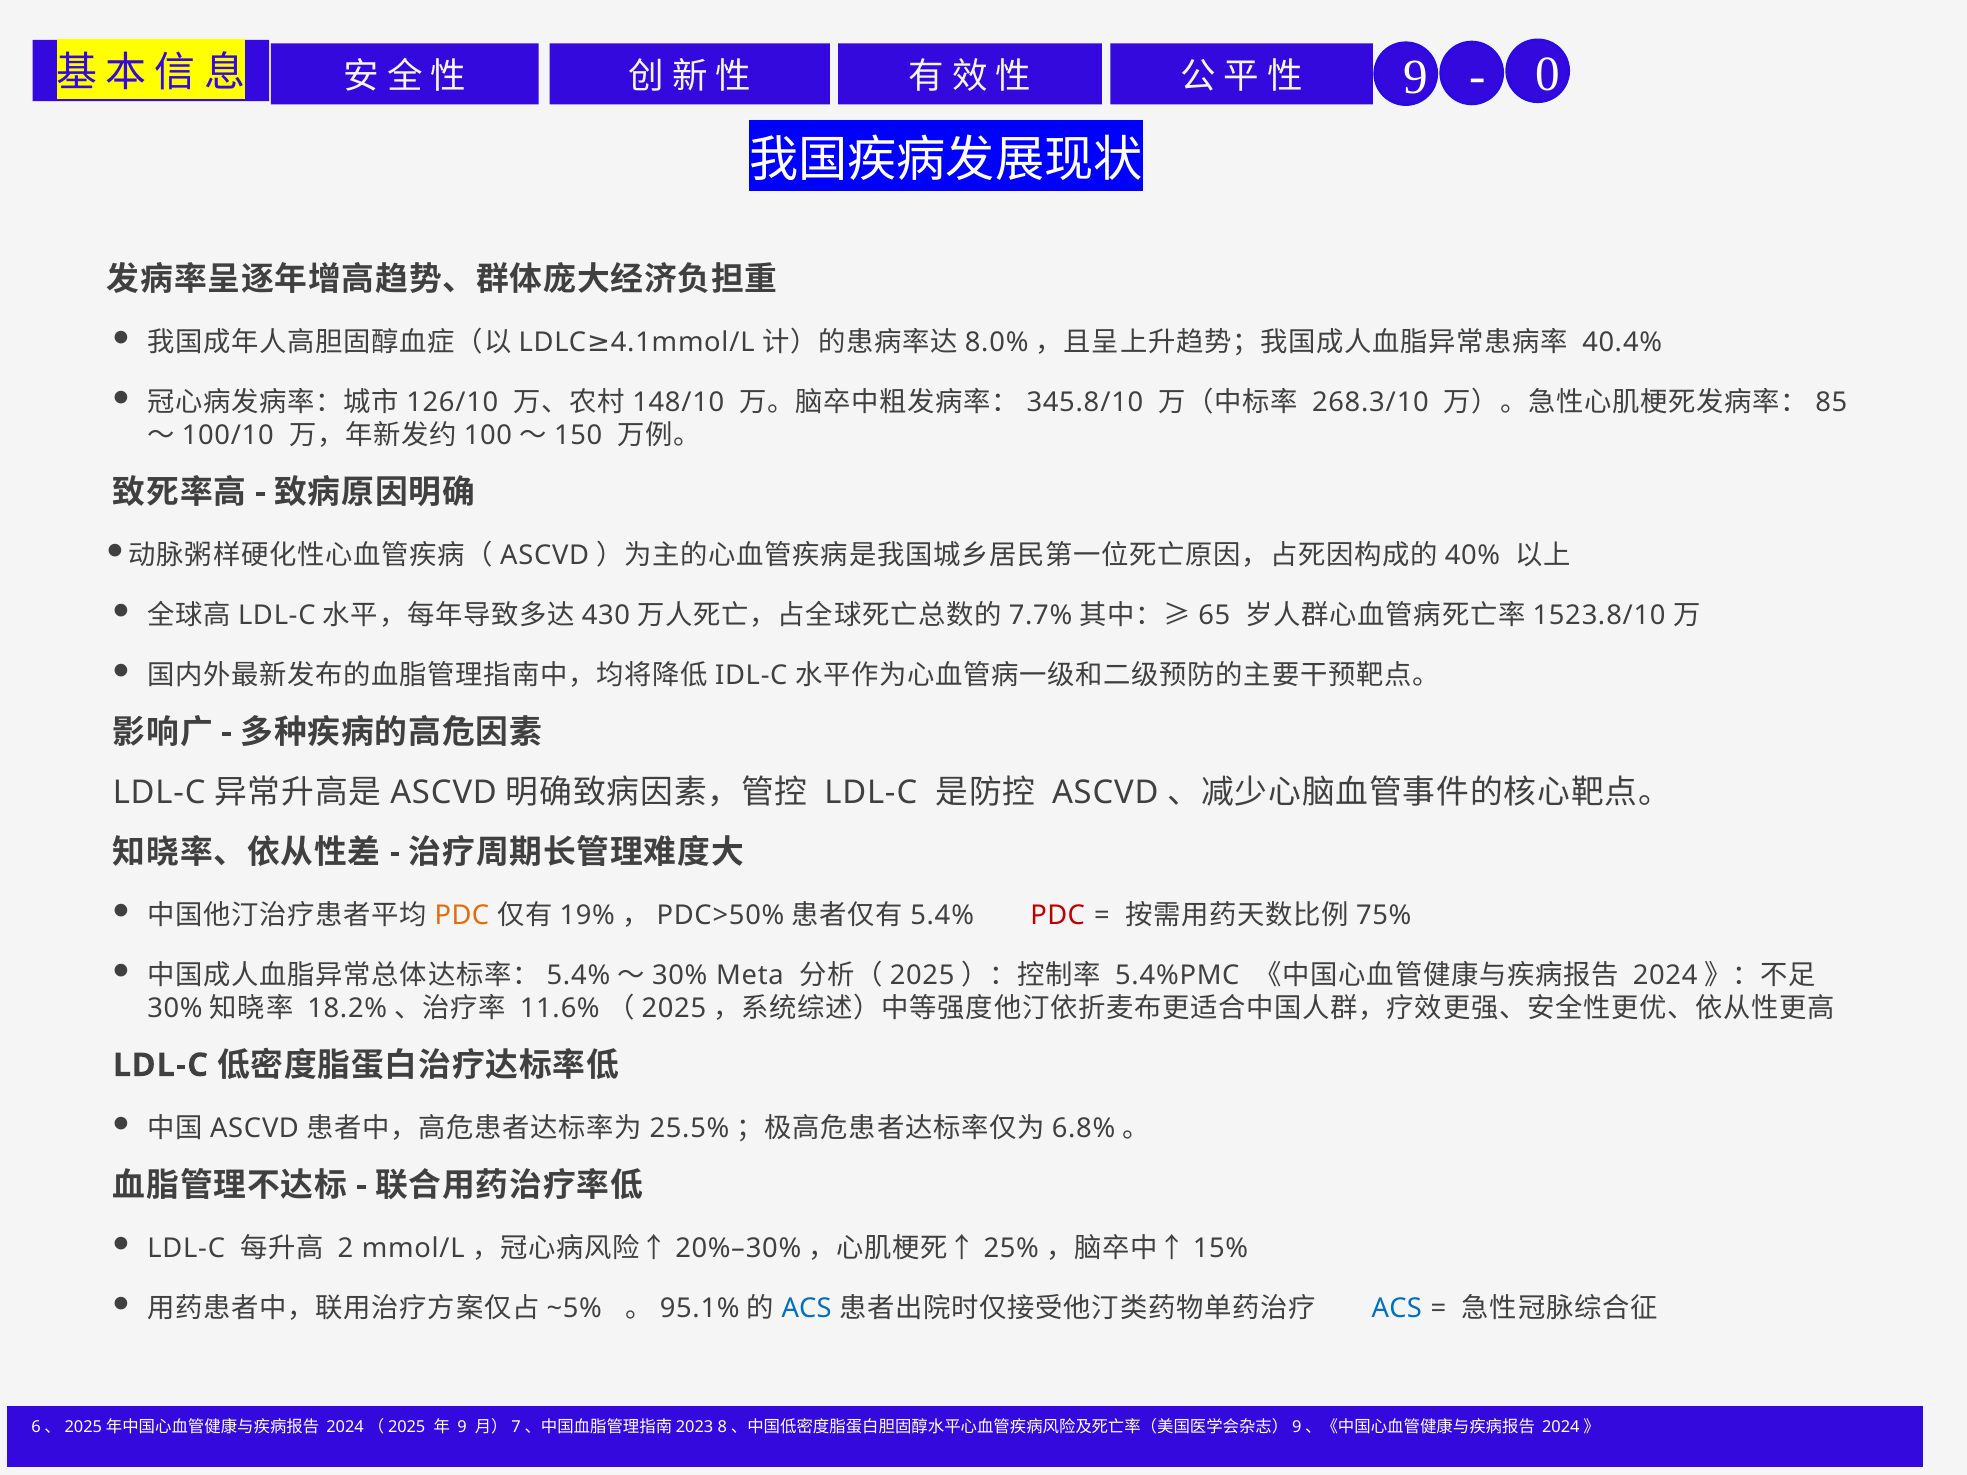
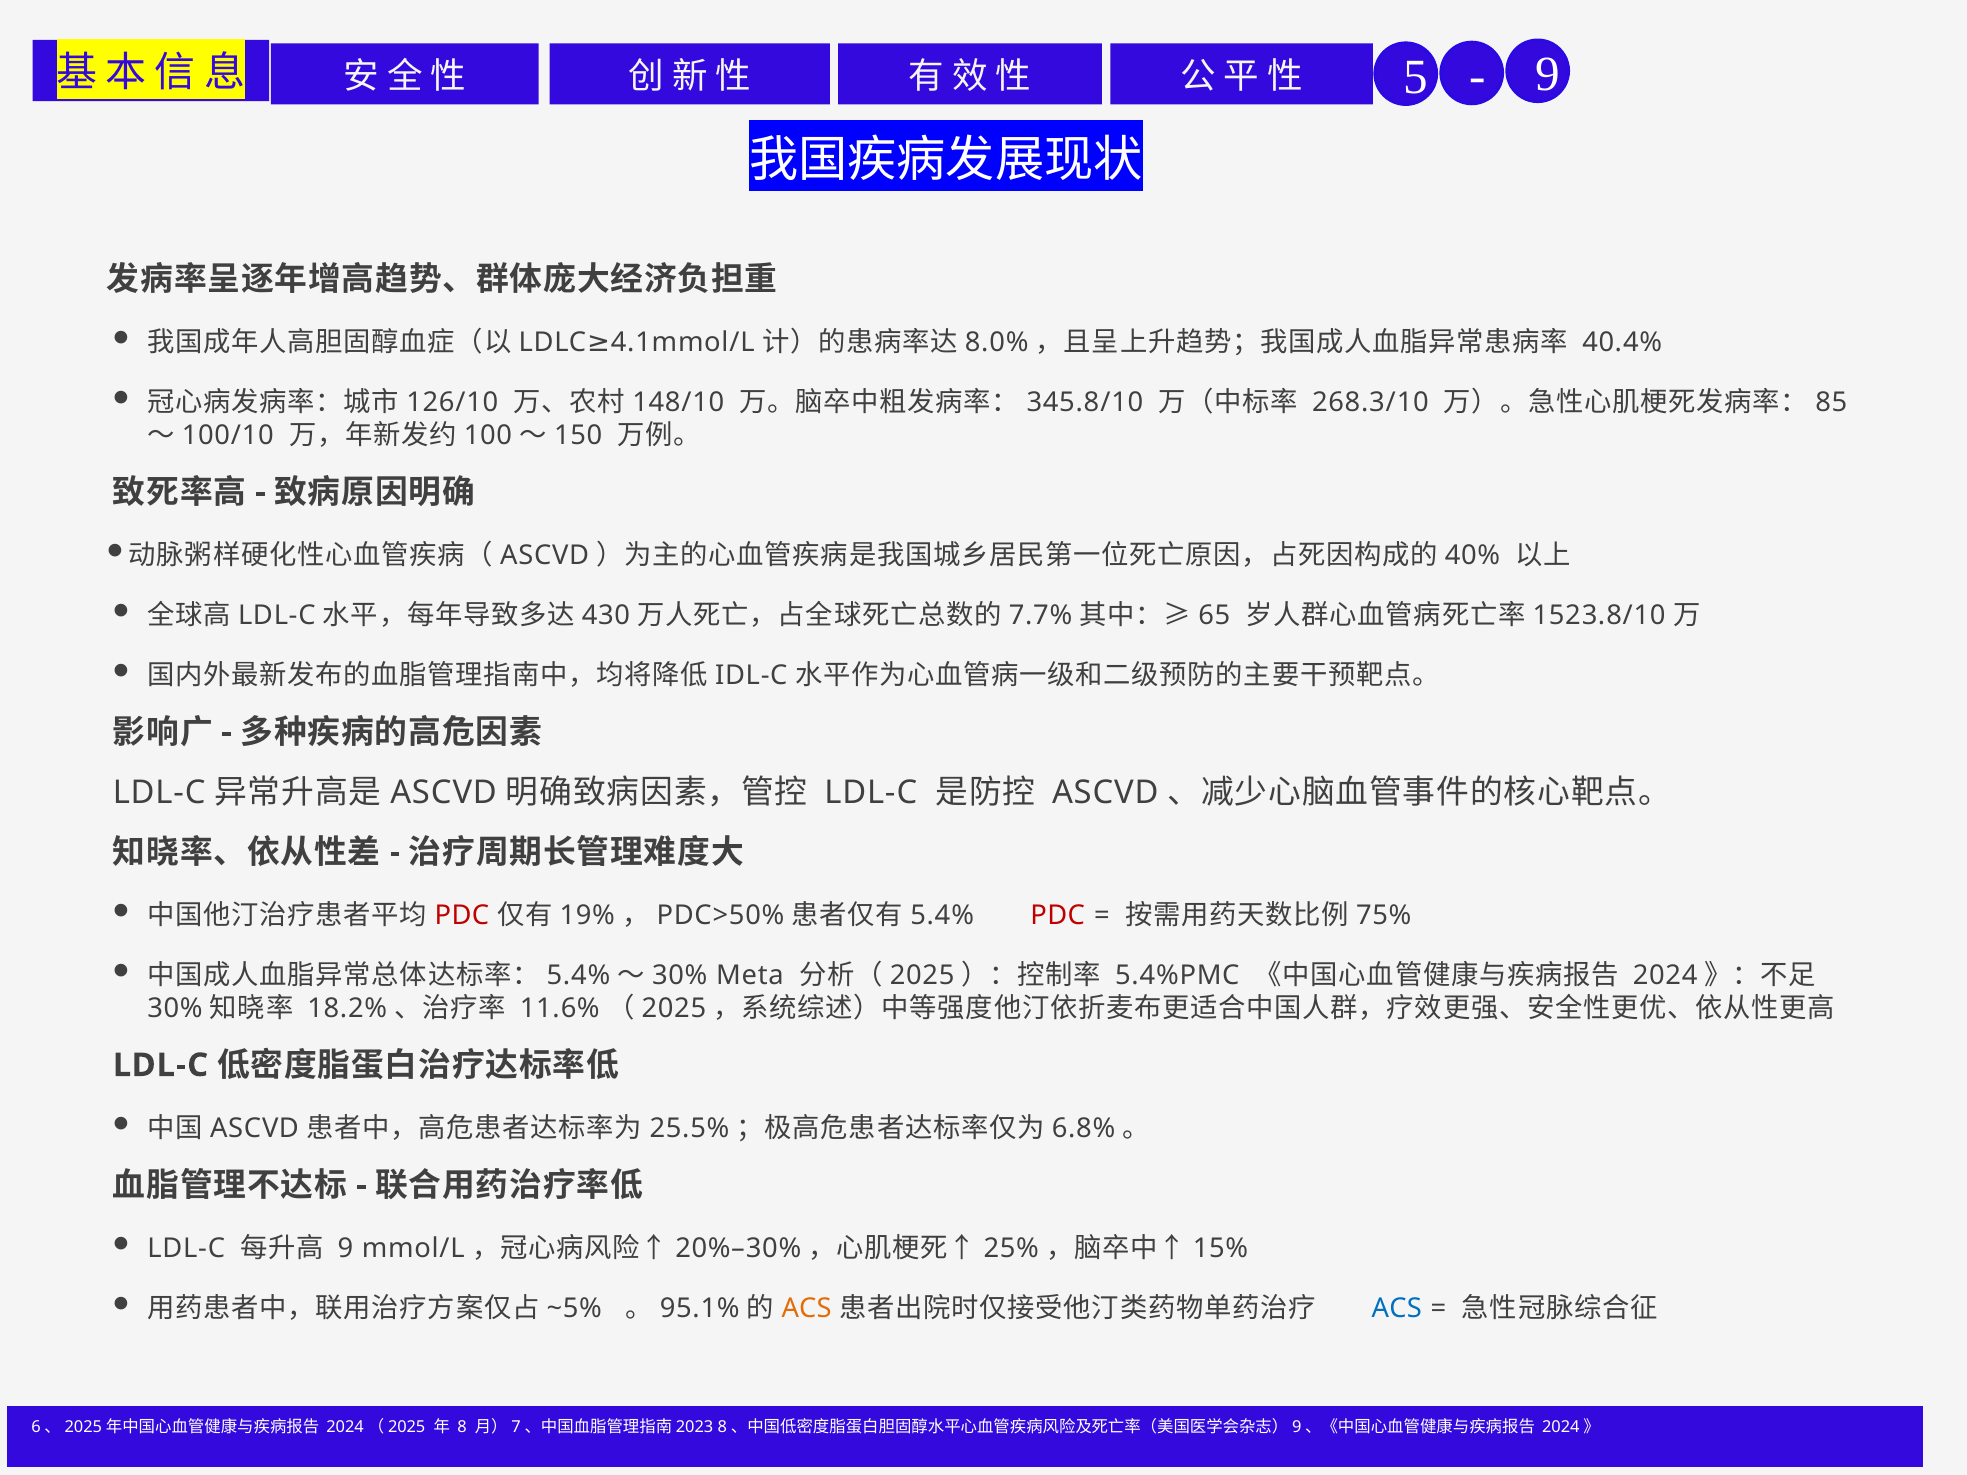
9 at (1415, 77): 9 -> 5
0 at (1547, 74): 0 -> 9
PDC at (462, 915) colour: orange -> red
2 at (346, 1248): 2 -> 9
ACS at (807, 1308) colour: blue -> orange
9 at (462, 1428): 9 -> 8
